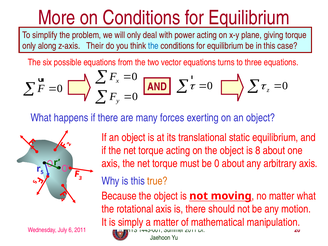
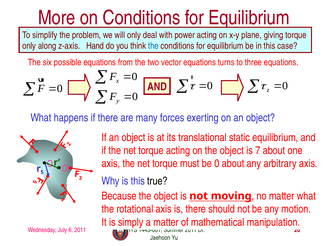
Their: Their -> Hand
8: 8 -> 7
true colour: orange -> black
